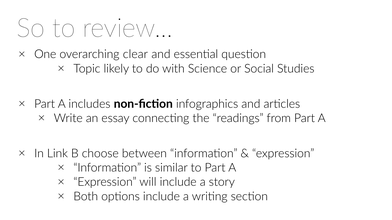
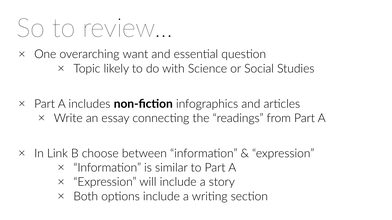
clear: clear -> want
